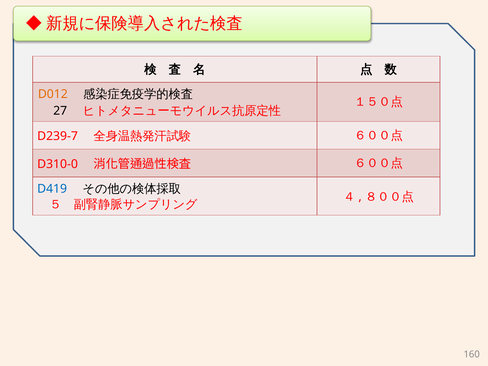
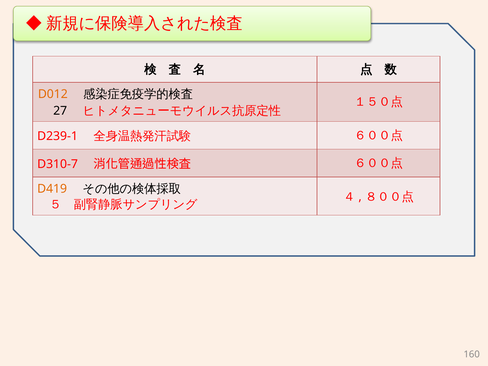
D239-7: D239-7 -> D239-1
D310-0: D310-0 -> D310-7
D419 colour: blue -> orange
